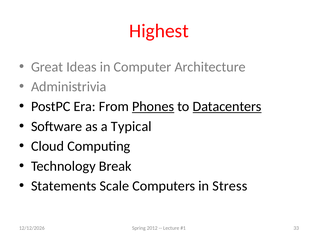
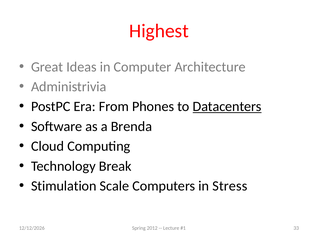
Phones underline: present -> none
Typical: Typical -> Brenda
Statements: Statements -> Stimulation
